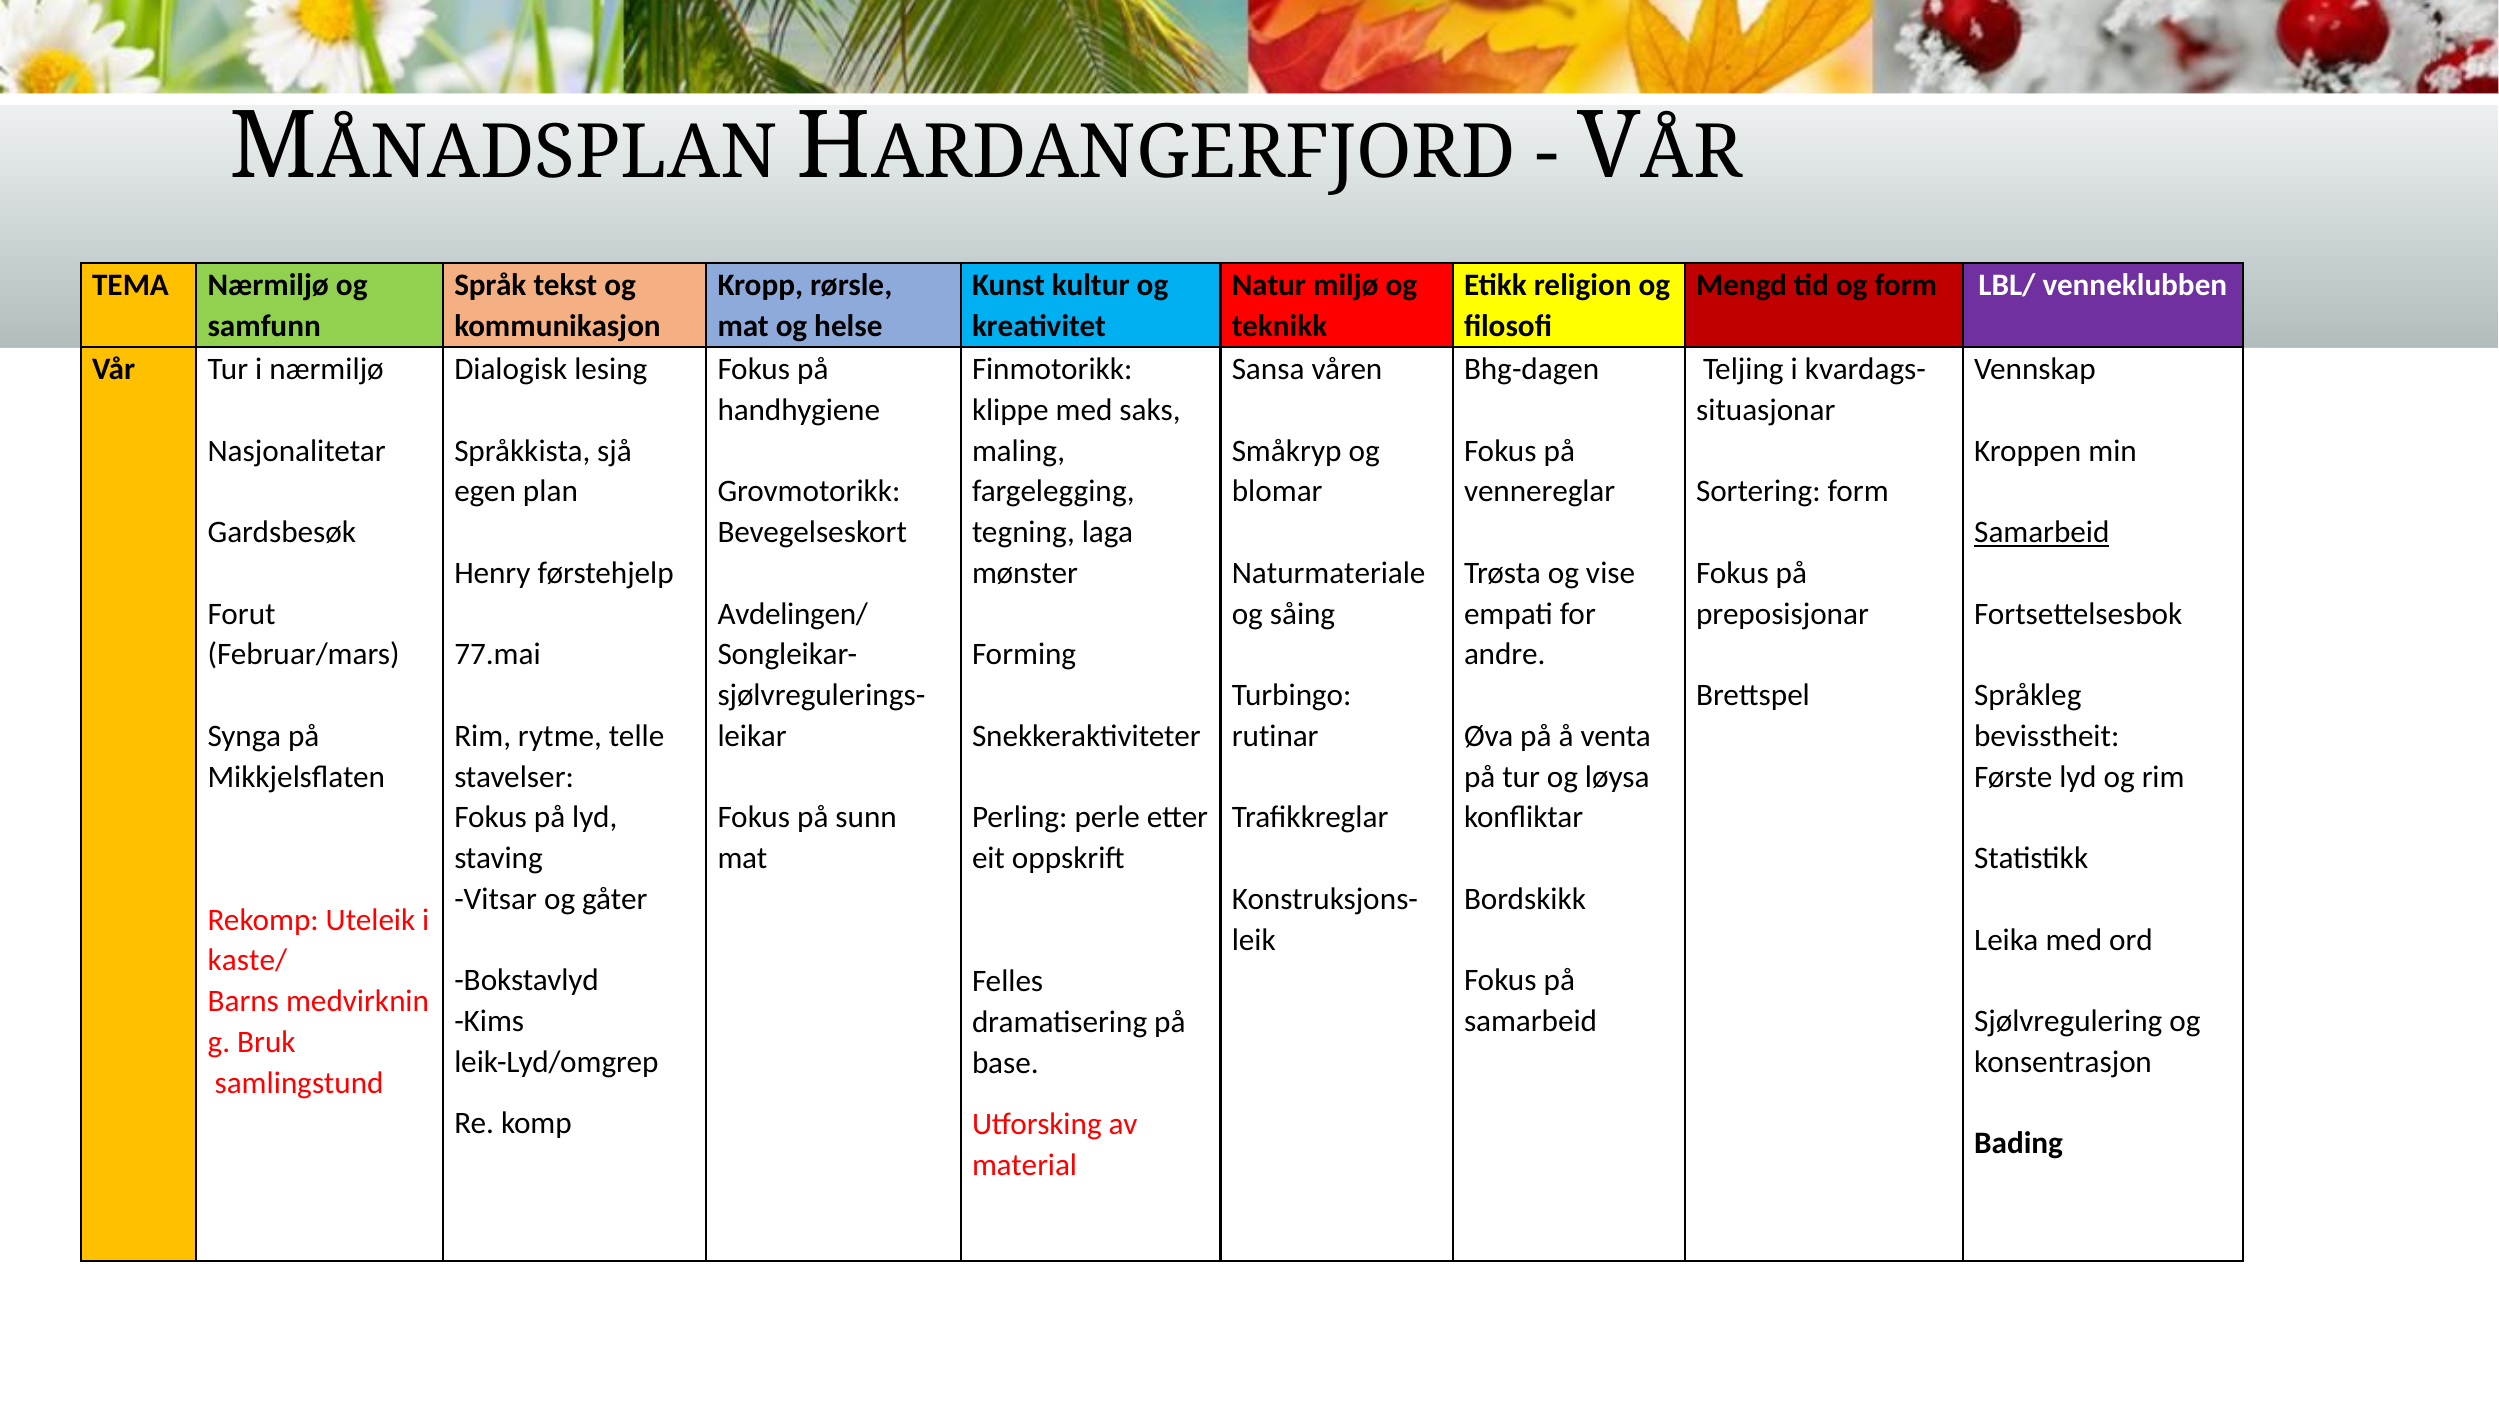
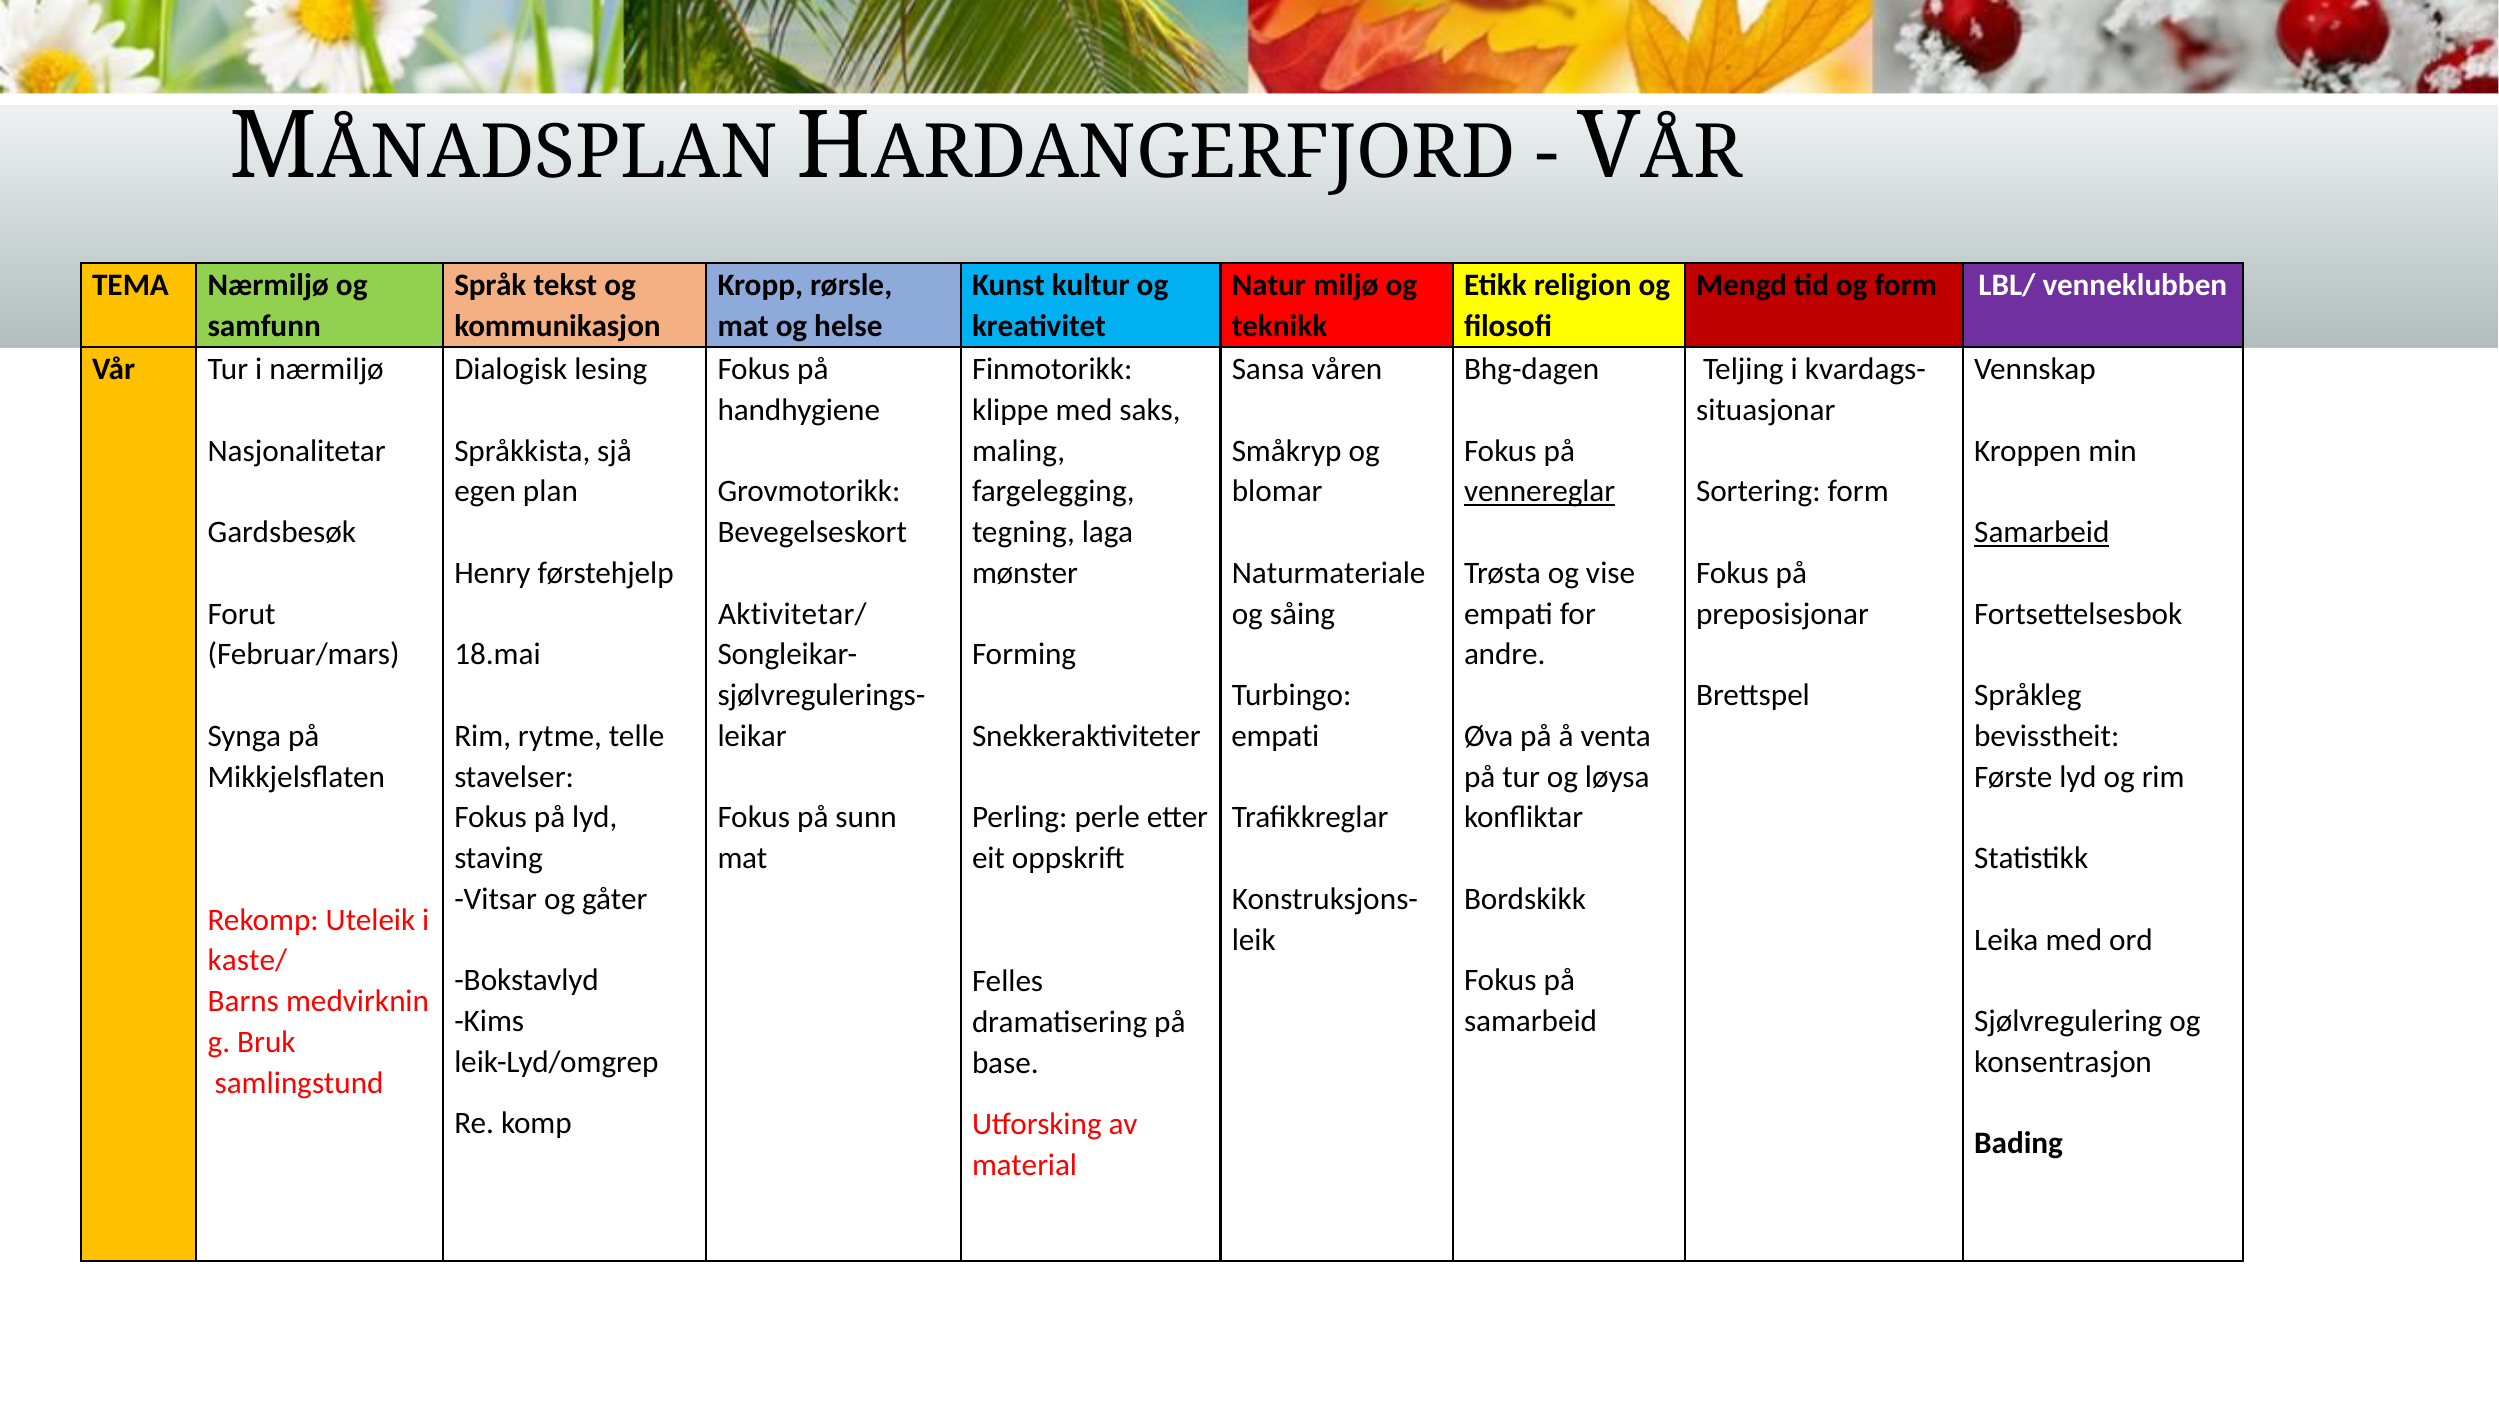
vennereglar underline: none -> present
Avdelingen/: Avdelingen/ -> Aktivitetar/
77.mai: 77.mai -> 18.mai
rutinar at (1275, 736): rutinar -> empati
